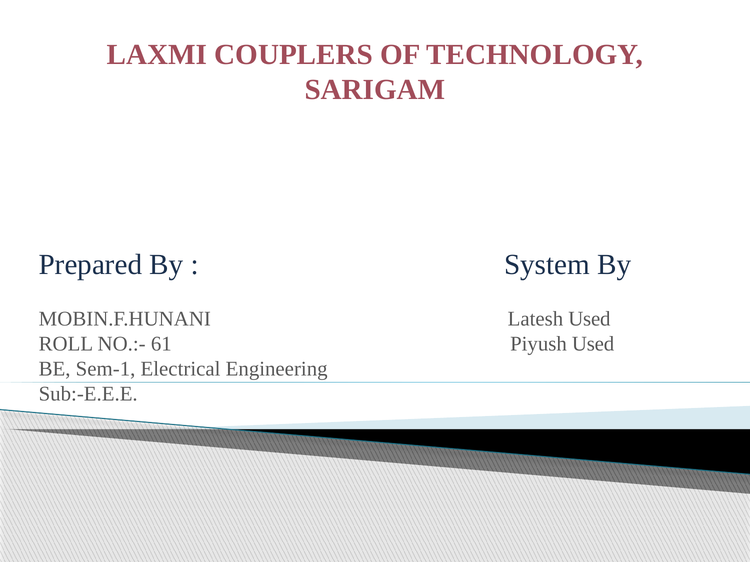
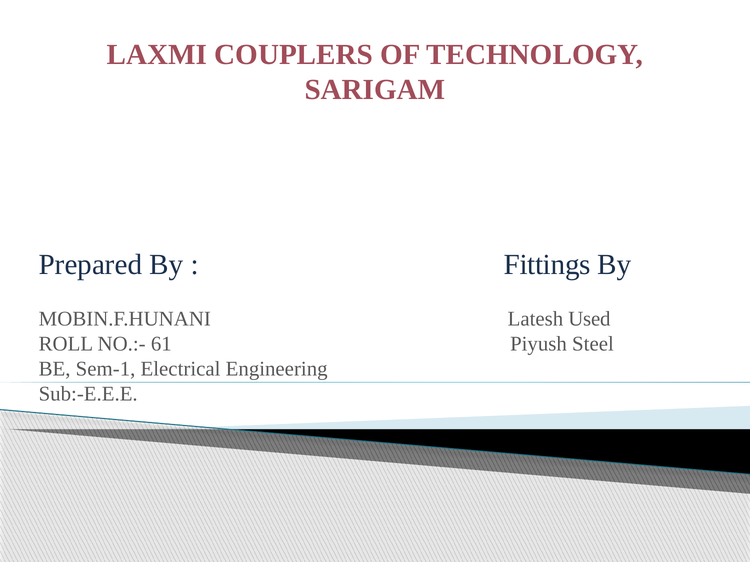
System: System -> Fittings
Piyush Used: Used -> Steel
